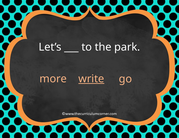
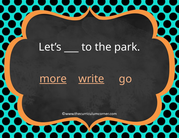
more underline: none -> present
